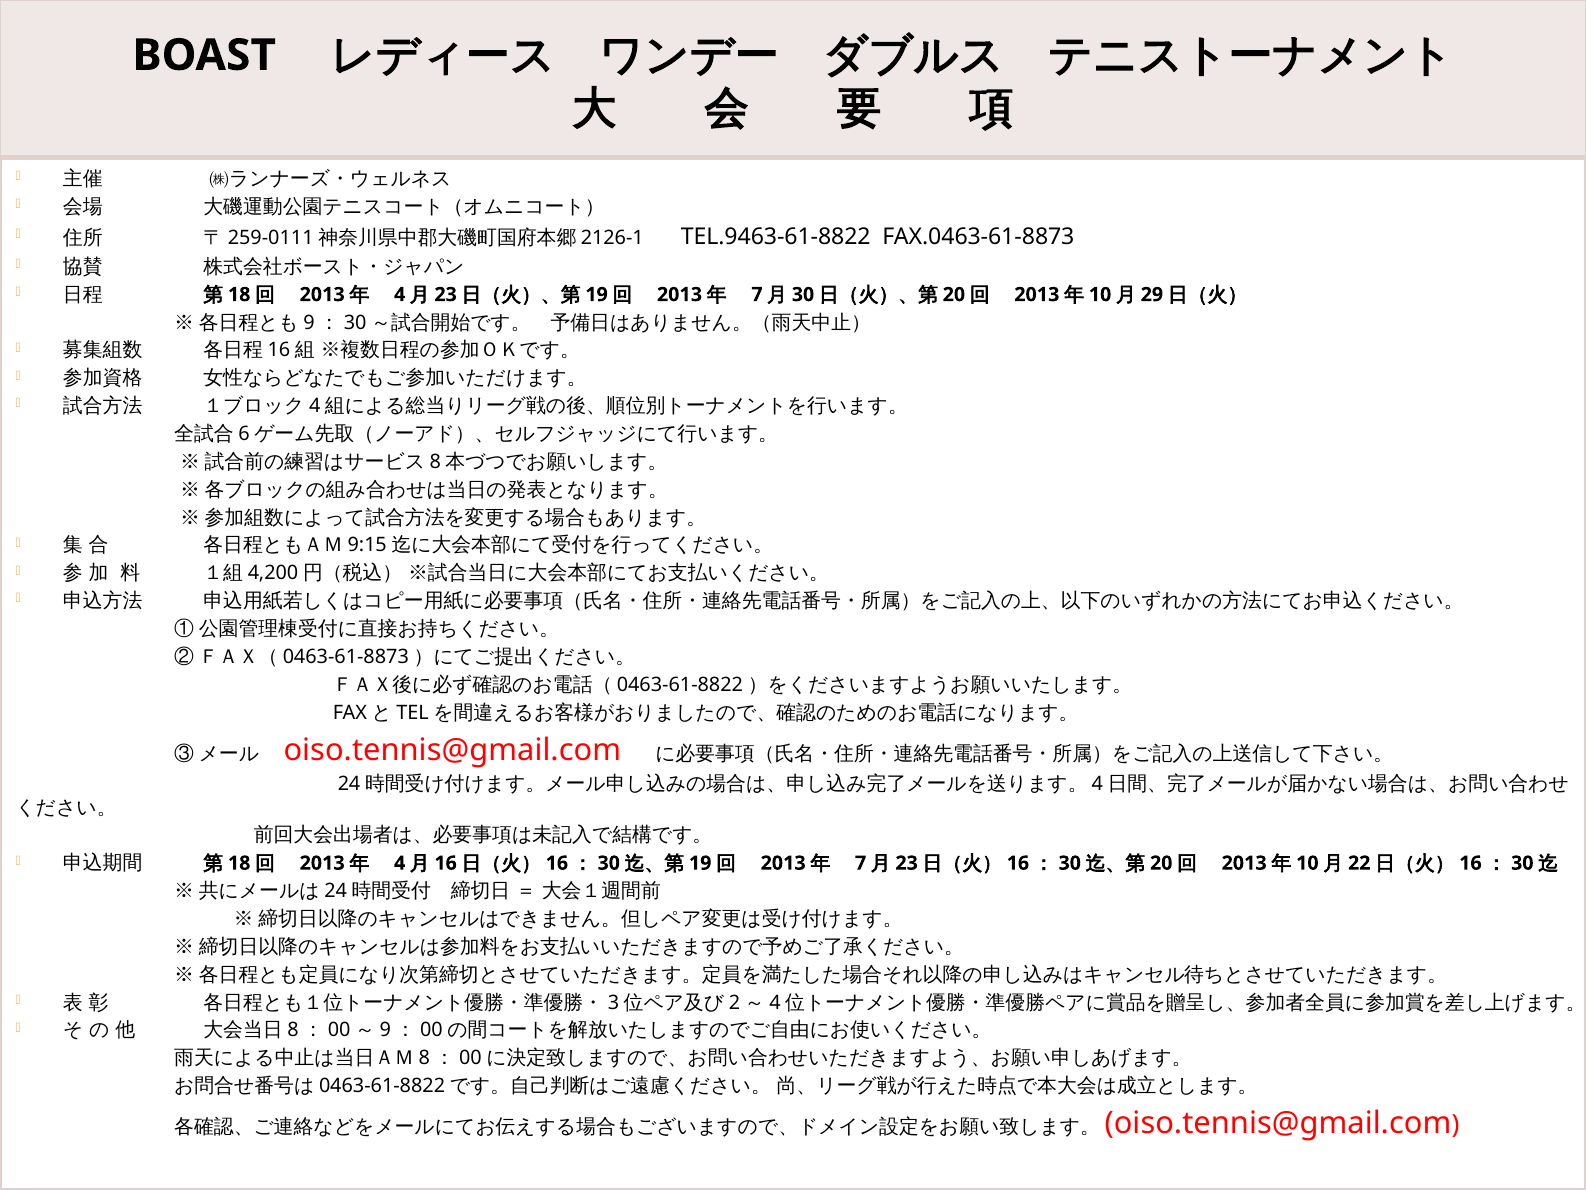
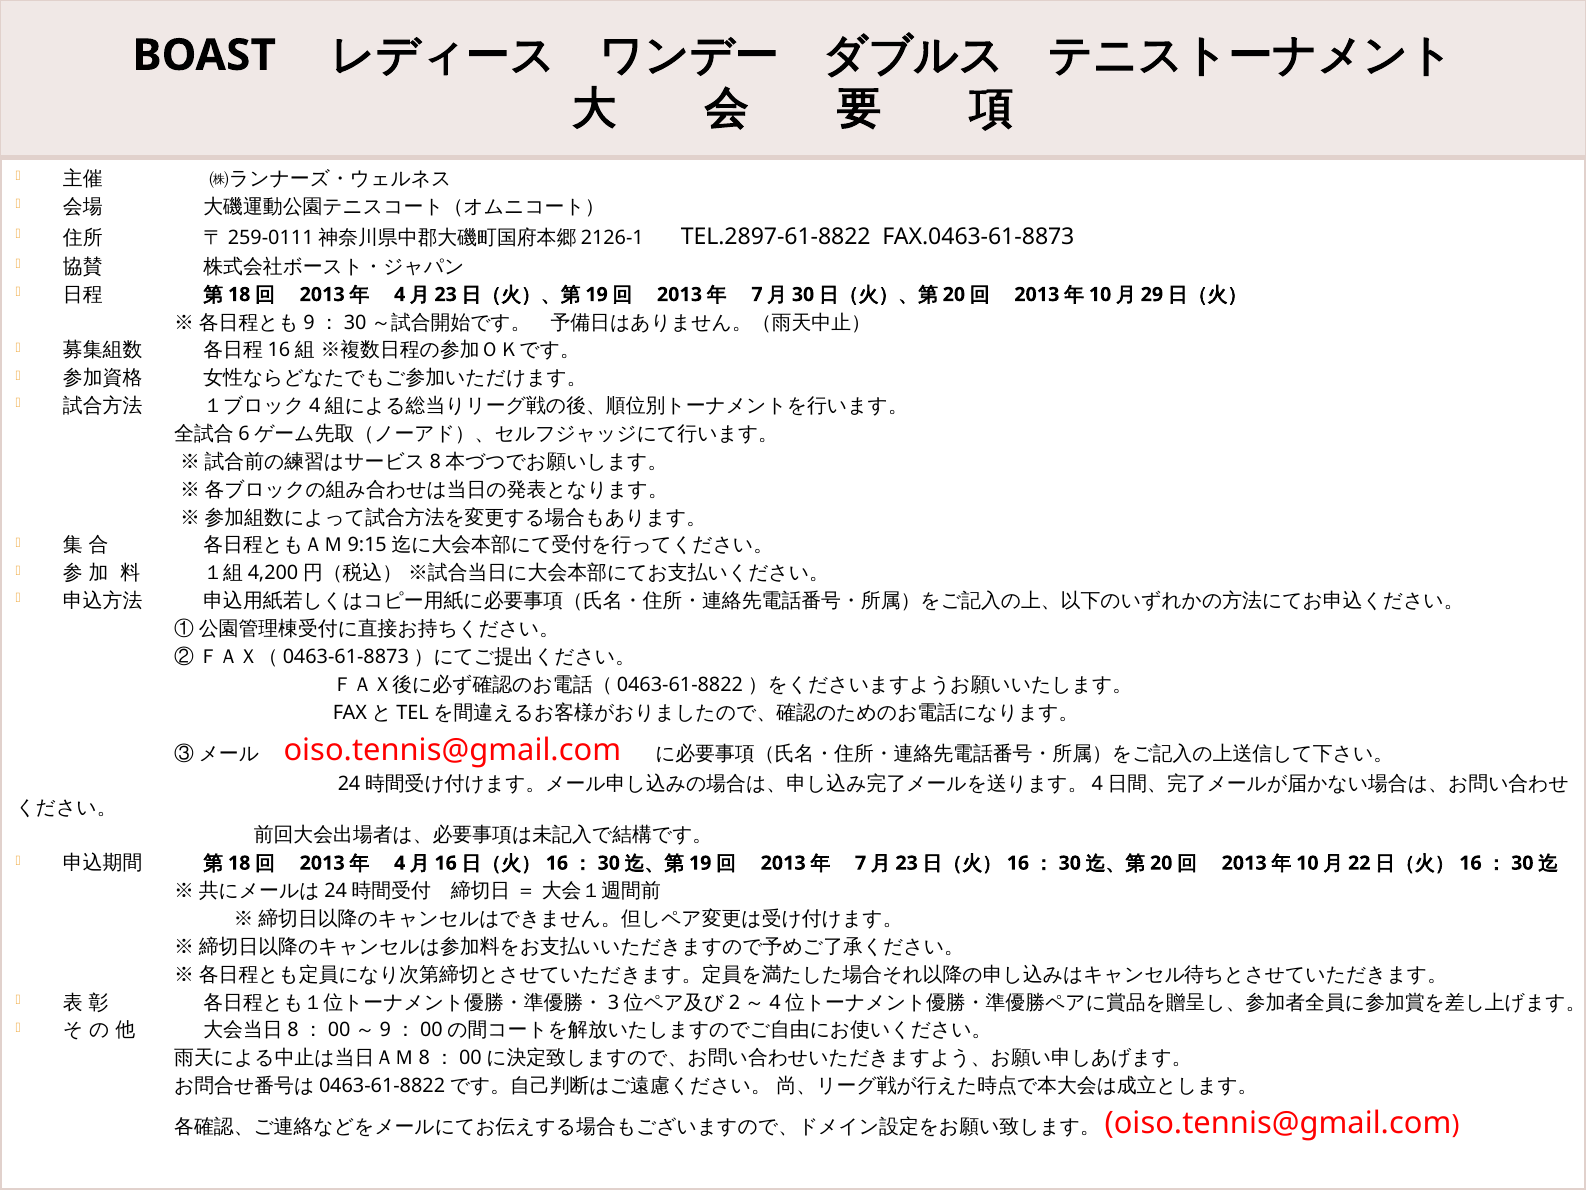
TEL.9463-61-8822: TEL.9463-61-8822 -> TEL.2897-61-8822
